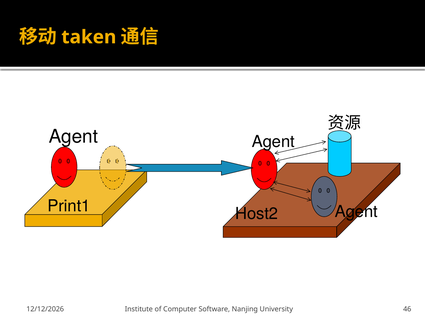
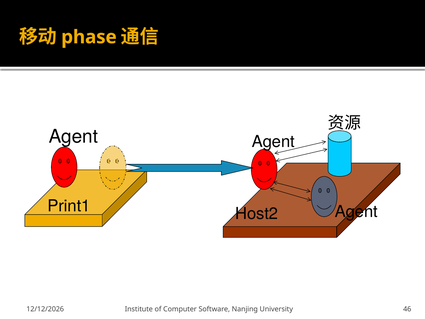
taken: taken -> phase
